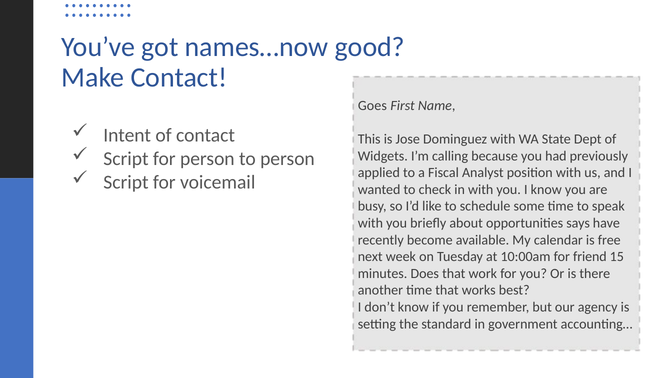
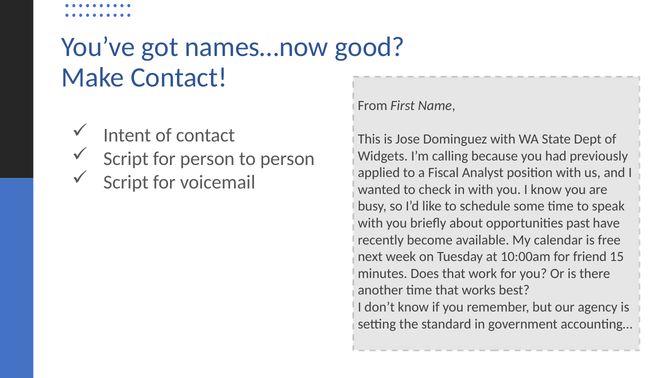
Goes: Goes -> From
says: says -> past
